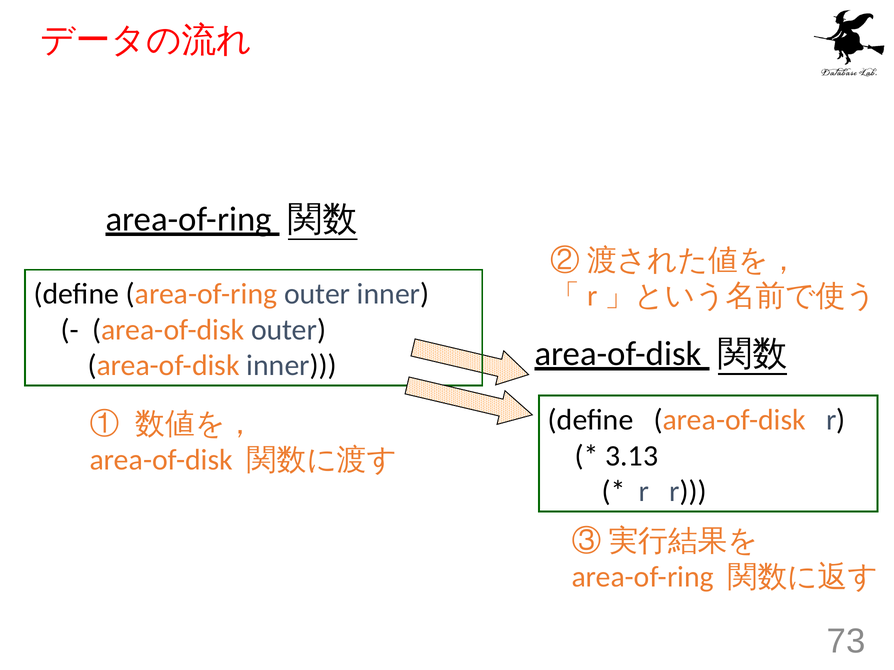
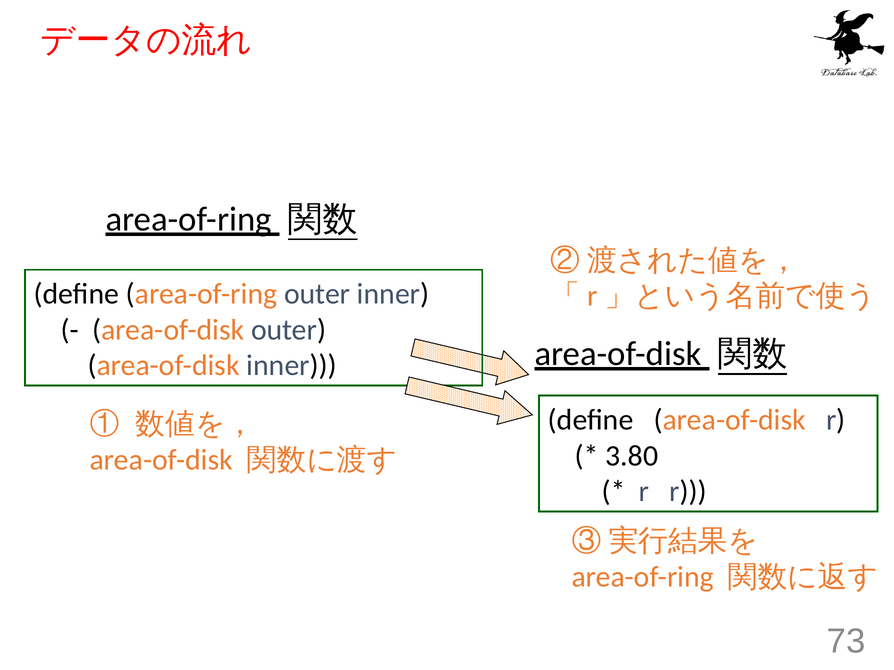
3.13: 3.13 -> 3.80
